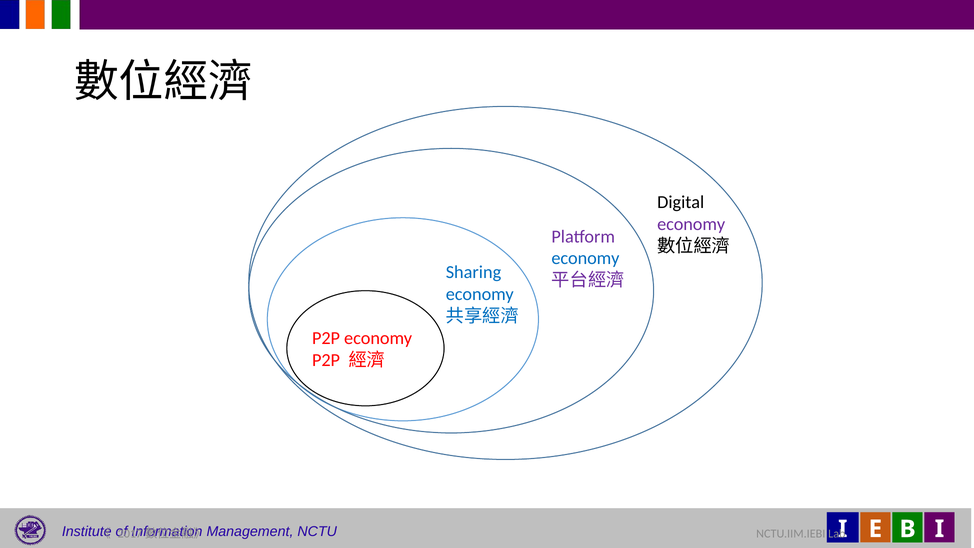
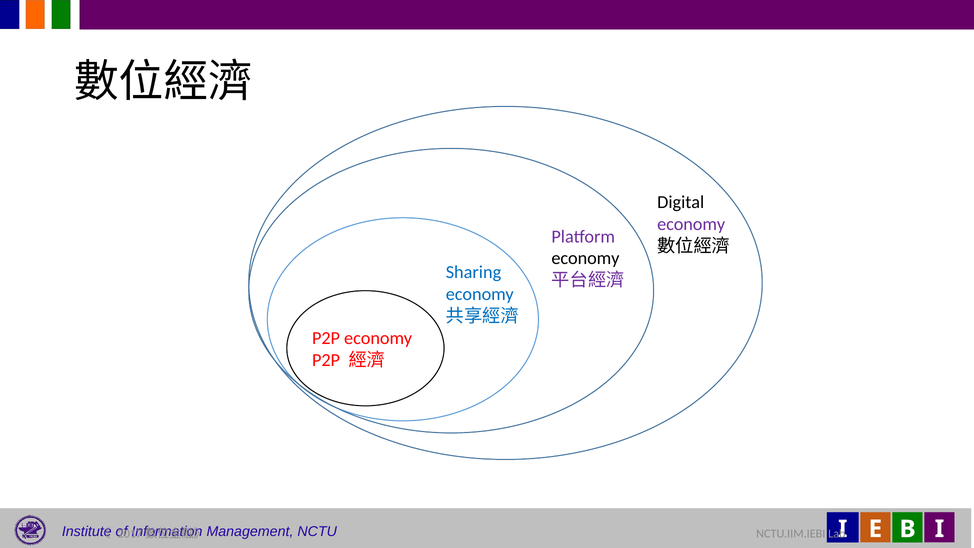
economy at (585, 258) colour: blue -> black
